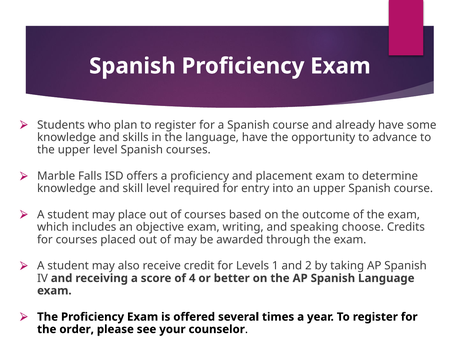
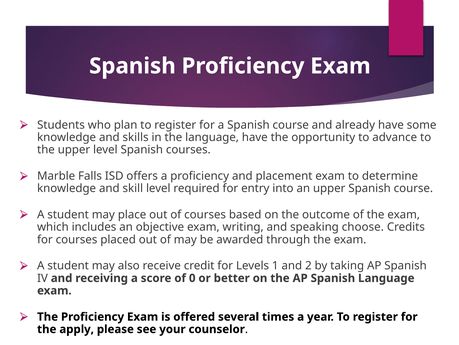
4: 4 -> 0
order: order -> apply
